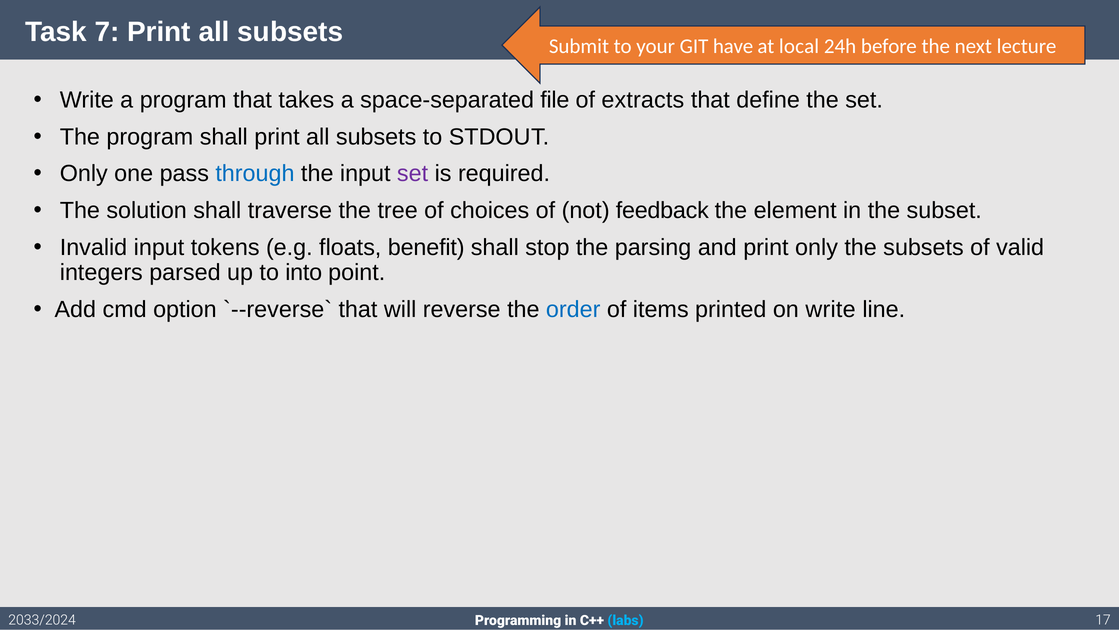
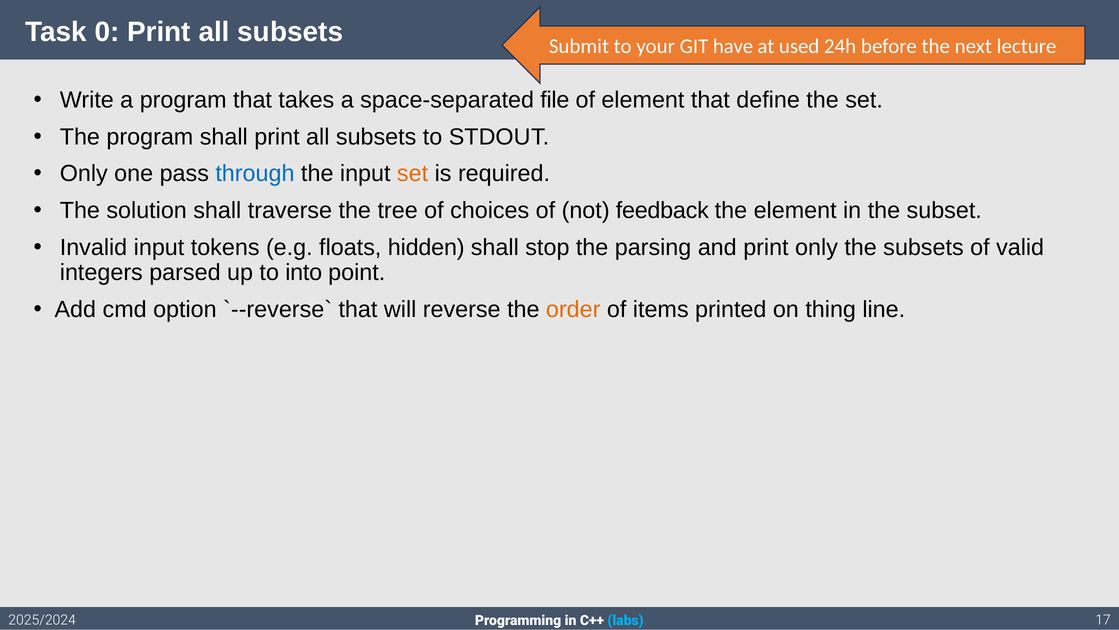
7: 7 -> 0
local: local -> used
of extracts: extracts -> element
set at (413, 174) colour: purple -> orange
benefit: benefit -> hidden
order colour: blue -> orange
on write: write -> thing
2033/2024: 2033/2024 -> 2025/2024
